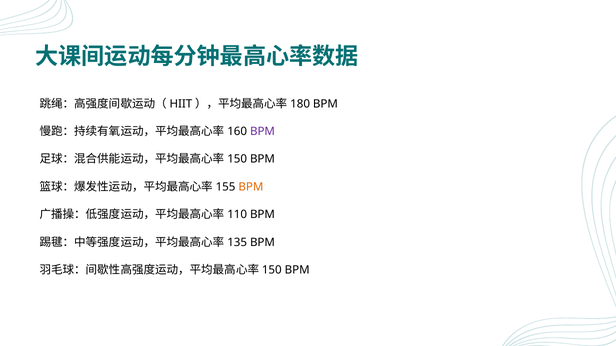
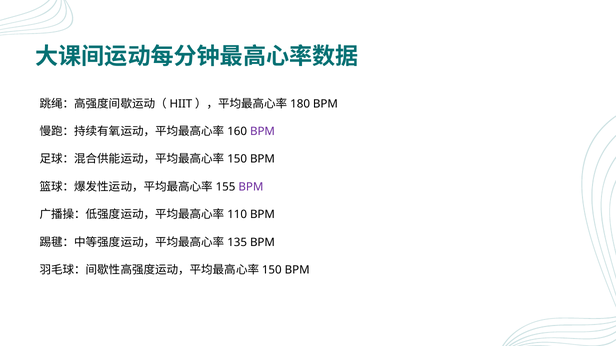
BPM at (251, 187) colour: orange -> purple
